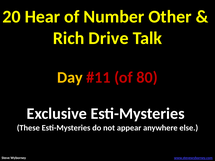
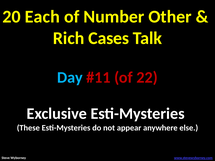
Hear: Hear -> Each
Drive: Drive -> Cases
Day colour: yellow -> light blue
80: 80 -> 22
